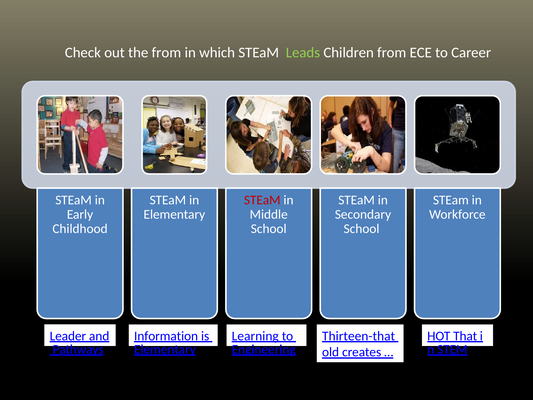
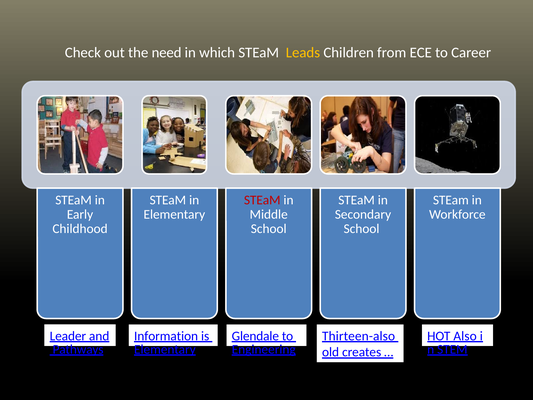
the from: from -> need
Leads colour: light green -> yellow
Thirteen-that: Thirteen-that -> Thirteen-also
Learning: Learning -> Glendale
That: That -> Also
